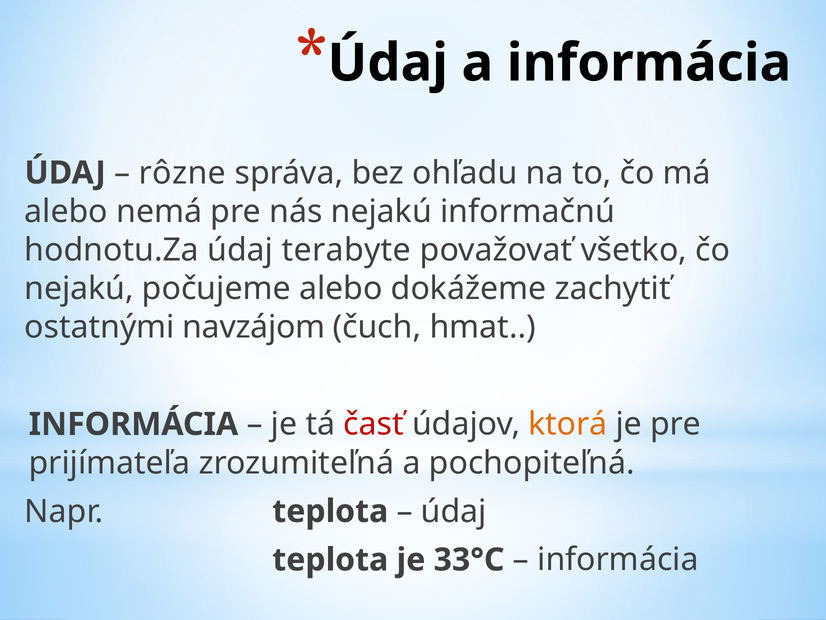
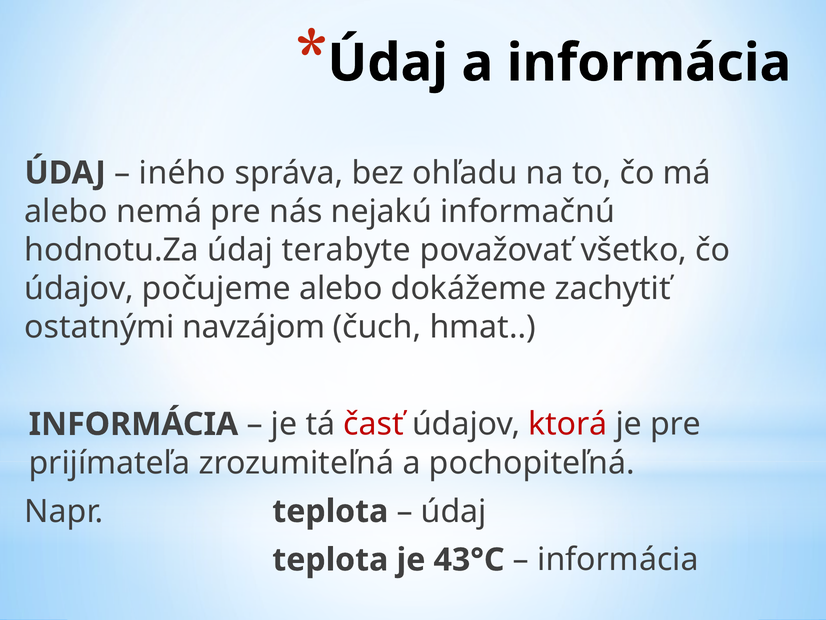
rôzne: rôzne -> iného
nejakú at (79, 288): nejakú -> údajov
ktorá colour: orange -> red
33°C: 33°C -> 43°C
